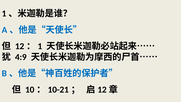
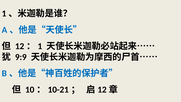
4:9: 4:9 -> 9:9
